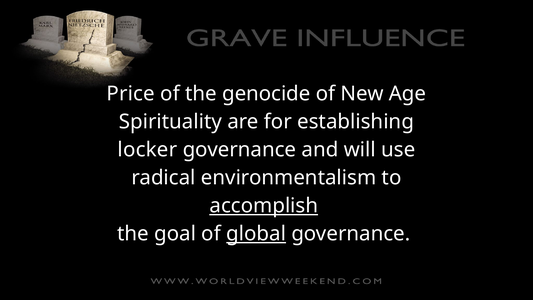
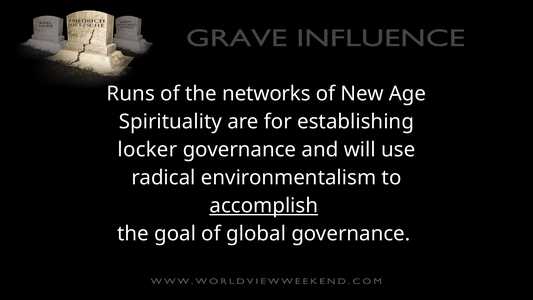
Price: Price -> Runs
genocide: genocide -> networks
global underline: present -> none
